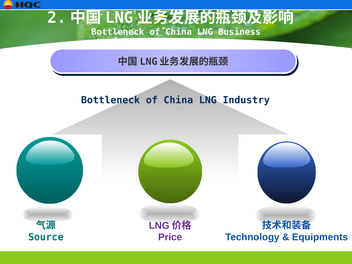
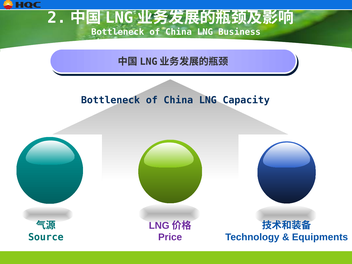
Industry: Industry -> Capacity
